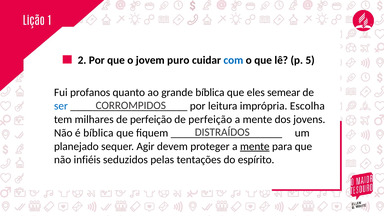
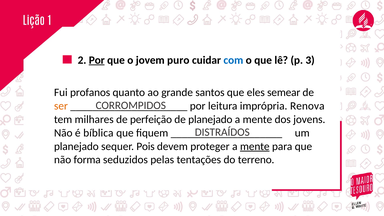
Por at (97, 60) underline: none -> present
5: 5 -> 3
grande bíblica: bíblica -> santos
ser colour: blue -> orange
Escolha: Escolha -> Renova
perfeição at (210, 119): perfeição -> planejado
Agir: Agir -> Pois
infiéis: infiéis -> forma
espírito: espírito -> terreno
